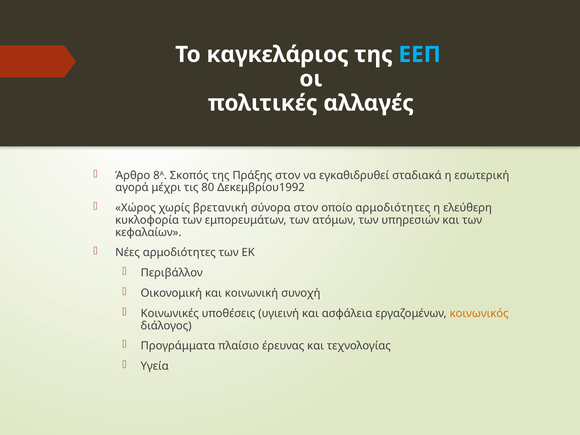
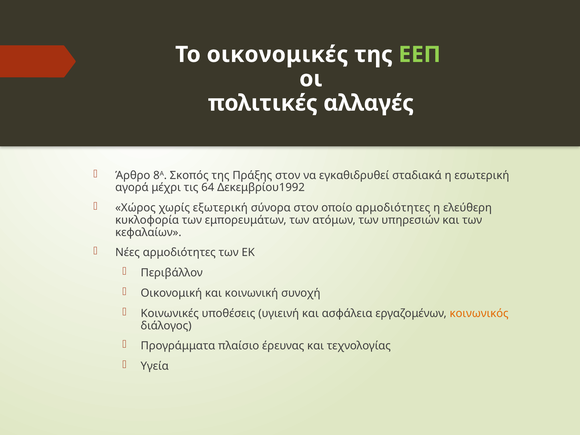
καγκελάριος: καγκελάριος -> οικονομικές
ΕΕΠ colour: light blue -> light green
80: 80 -> 64
βρετανική: βρετανική -> εξωτερική
